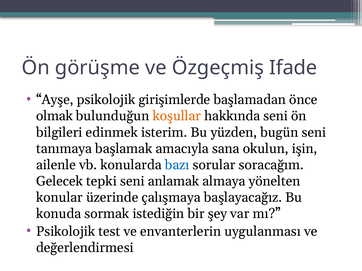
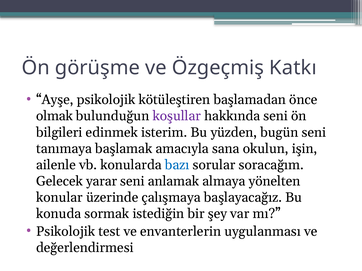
Ifade: Ifade -> Katkı
girişimlerde: girişimlerde -> kötüleştiren
koşullar colour: orange -> purple
tepki: tepki -> yarar
